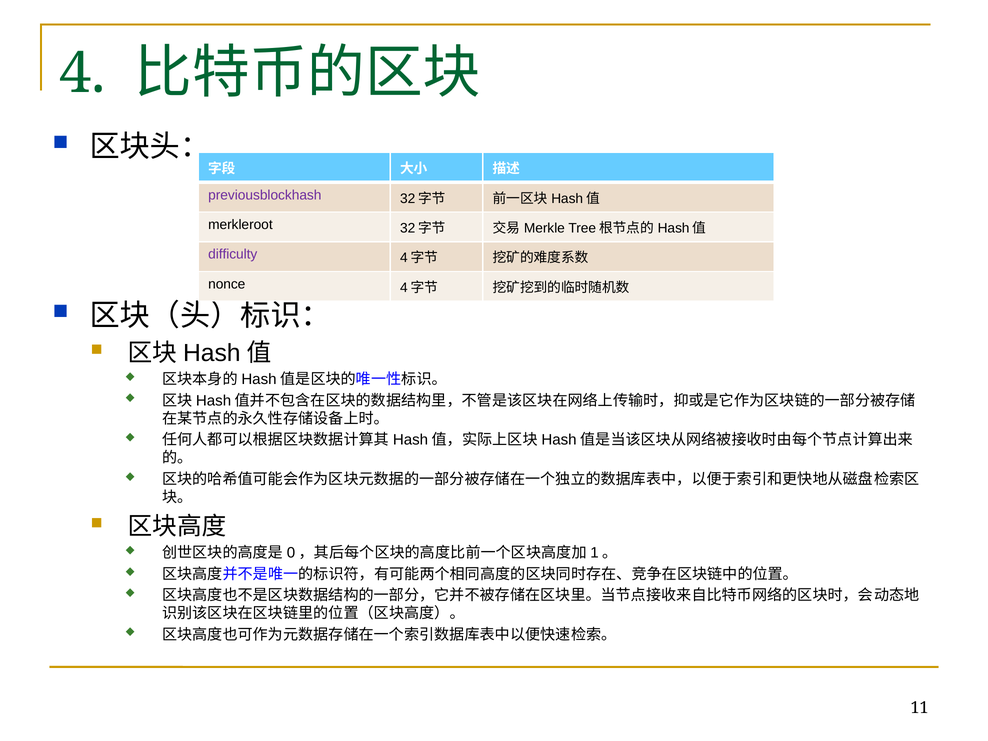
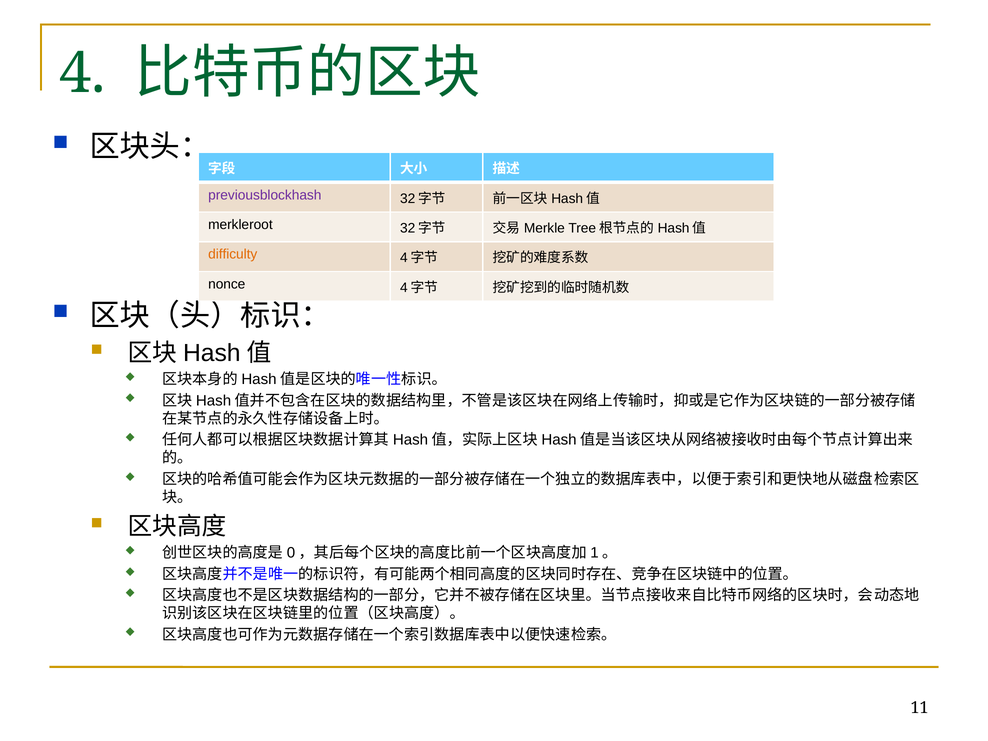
difficulty colour: purple -> orange
